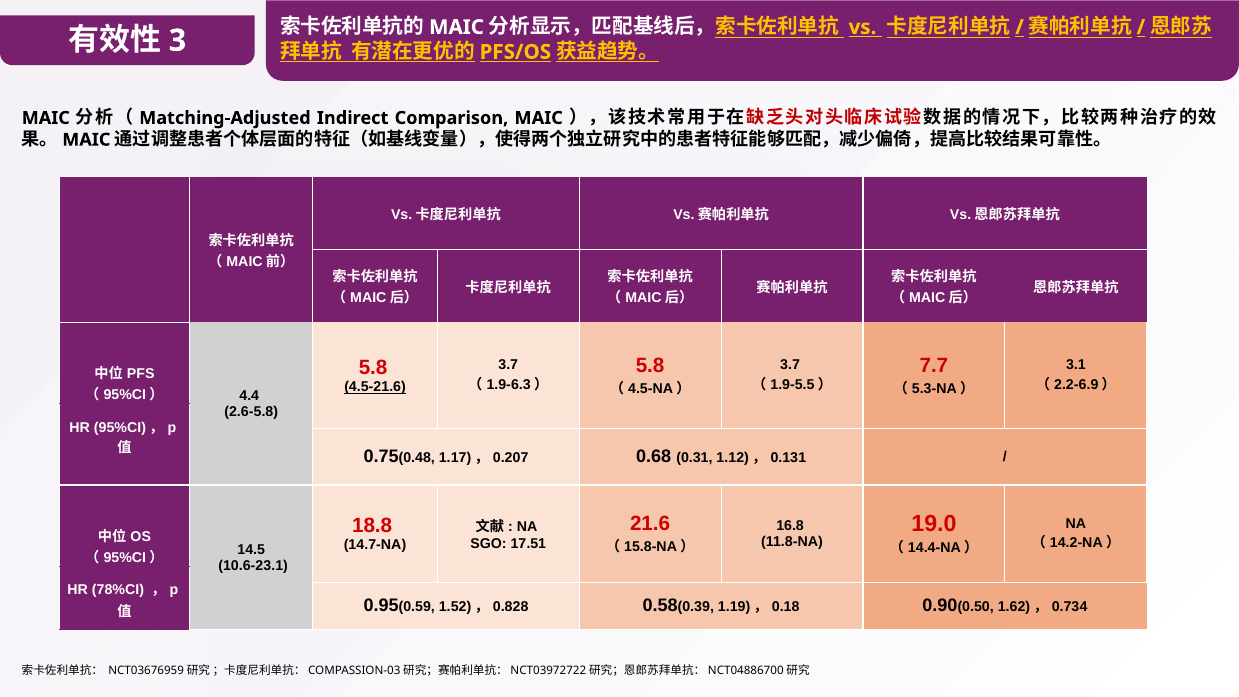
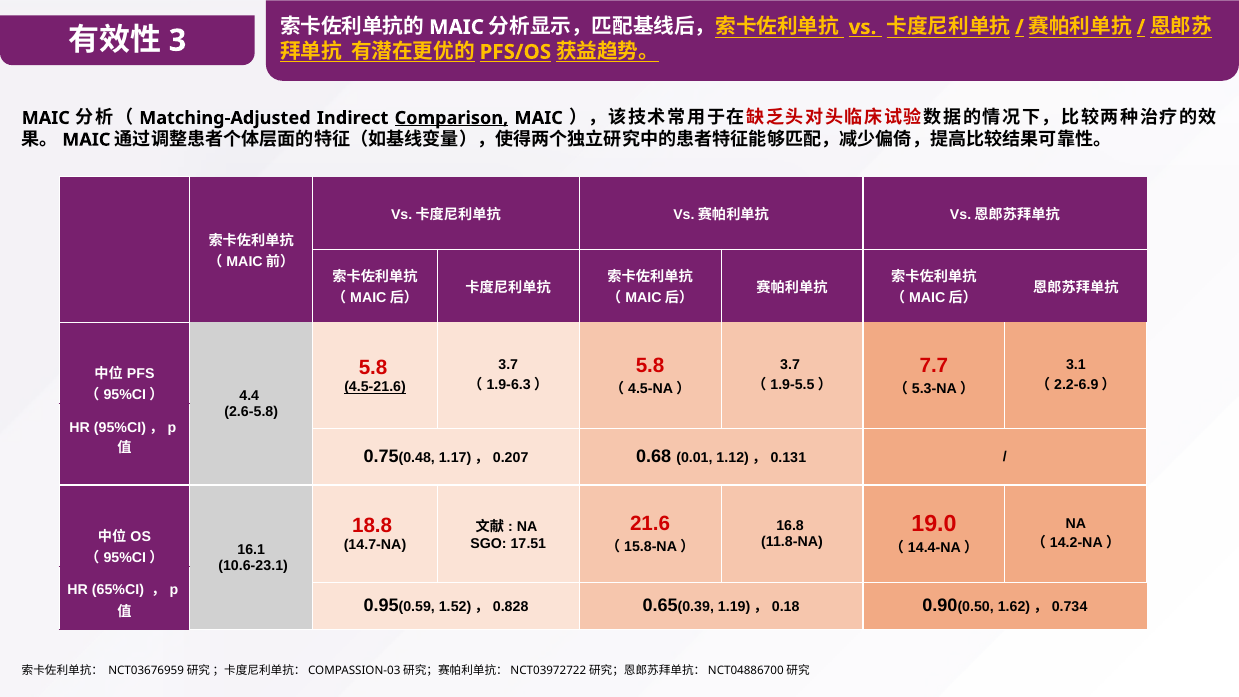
Comparison underline: none -> present
0.31: 0.31 -> 0.01
14.5: 14.5 -> 16.1
78%CI: 78%CI -> 65%CI
0.58: 0.58 -> 0.65
